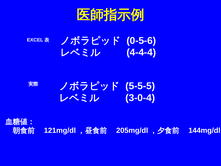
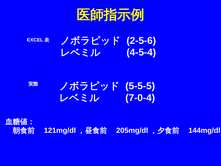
0-5-6: 0-5-6 -> 2-5-6
4-4-4: 4-4-4 -> 4-5-4
3-0-4: 3-0-4 -> 7-0-4
